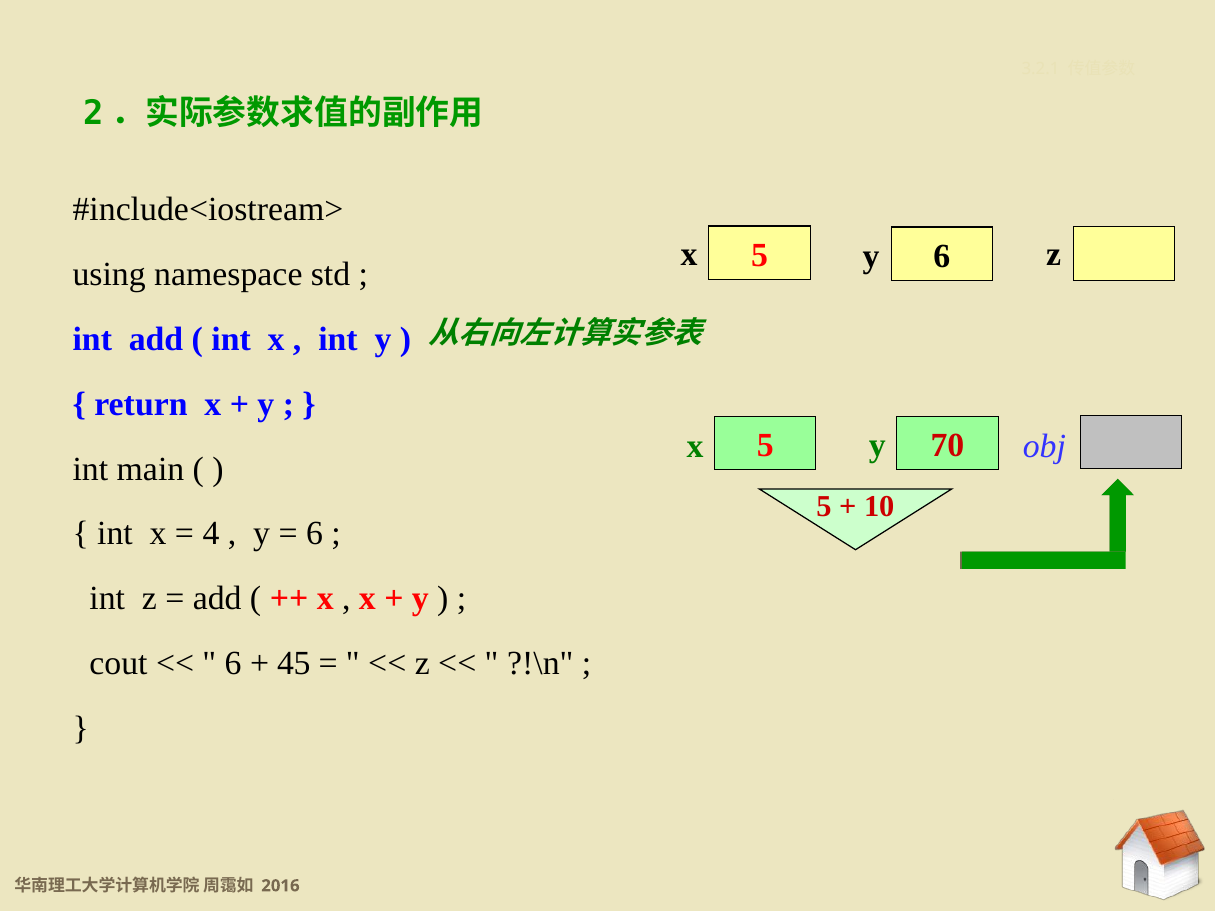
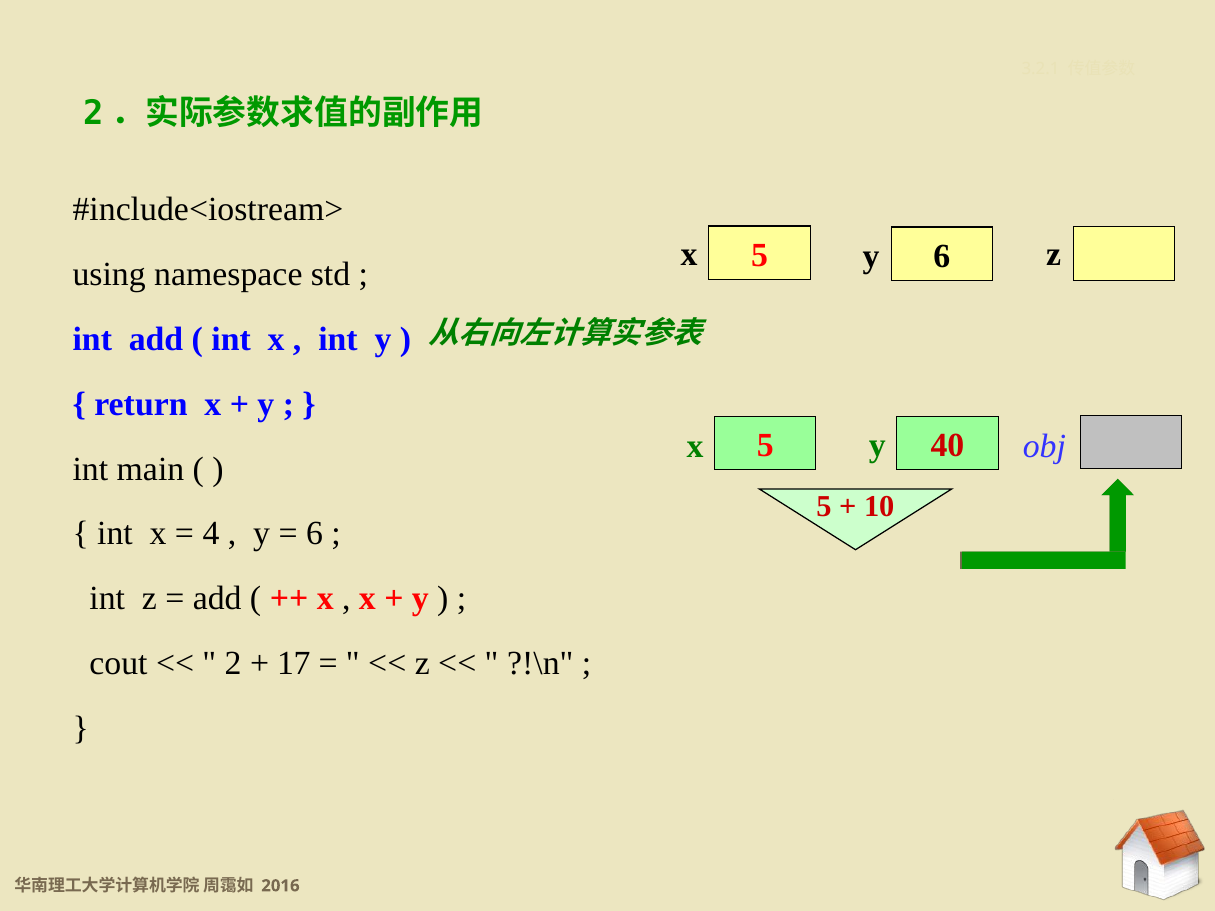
70: 70 -> 40
6 at (233, 664): 6 -> 2
45: 45 -> 17
